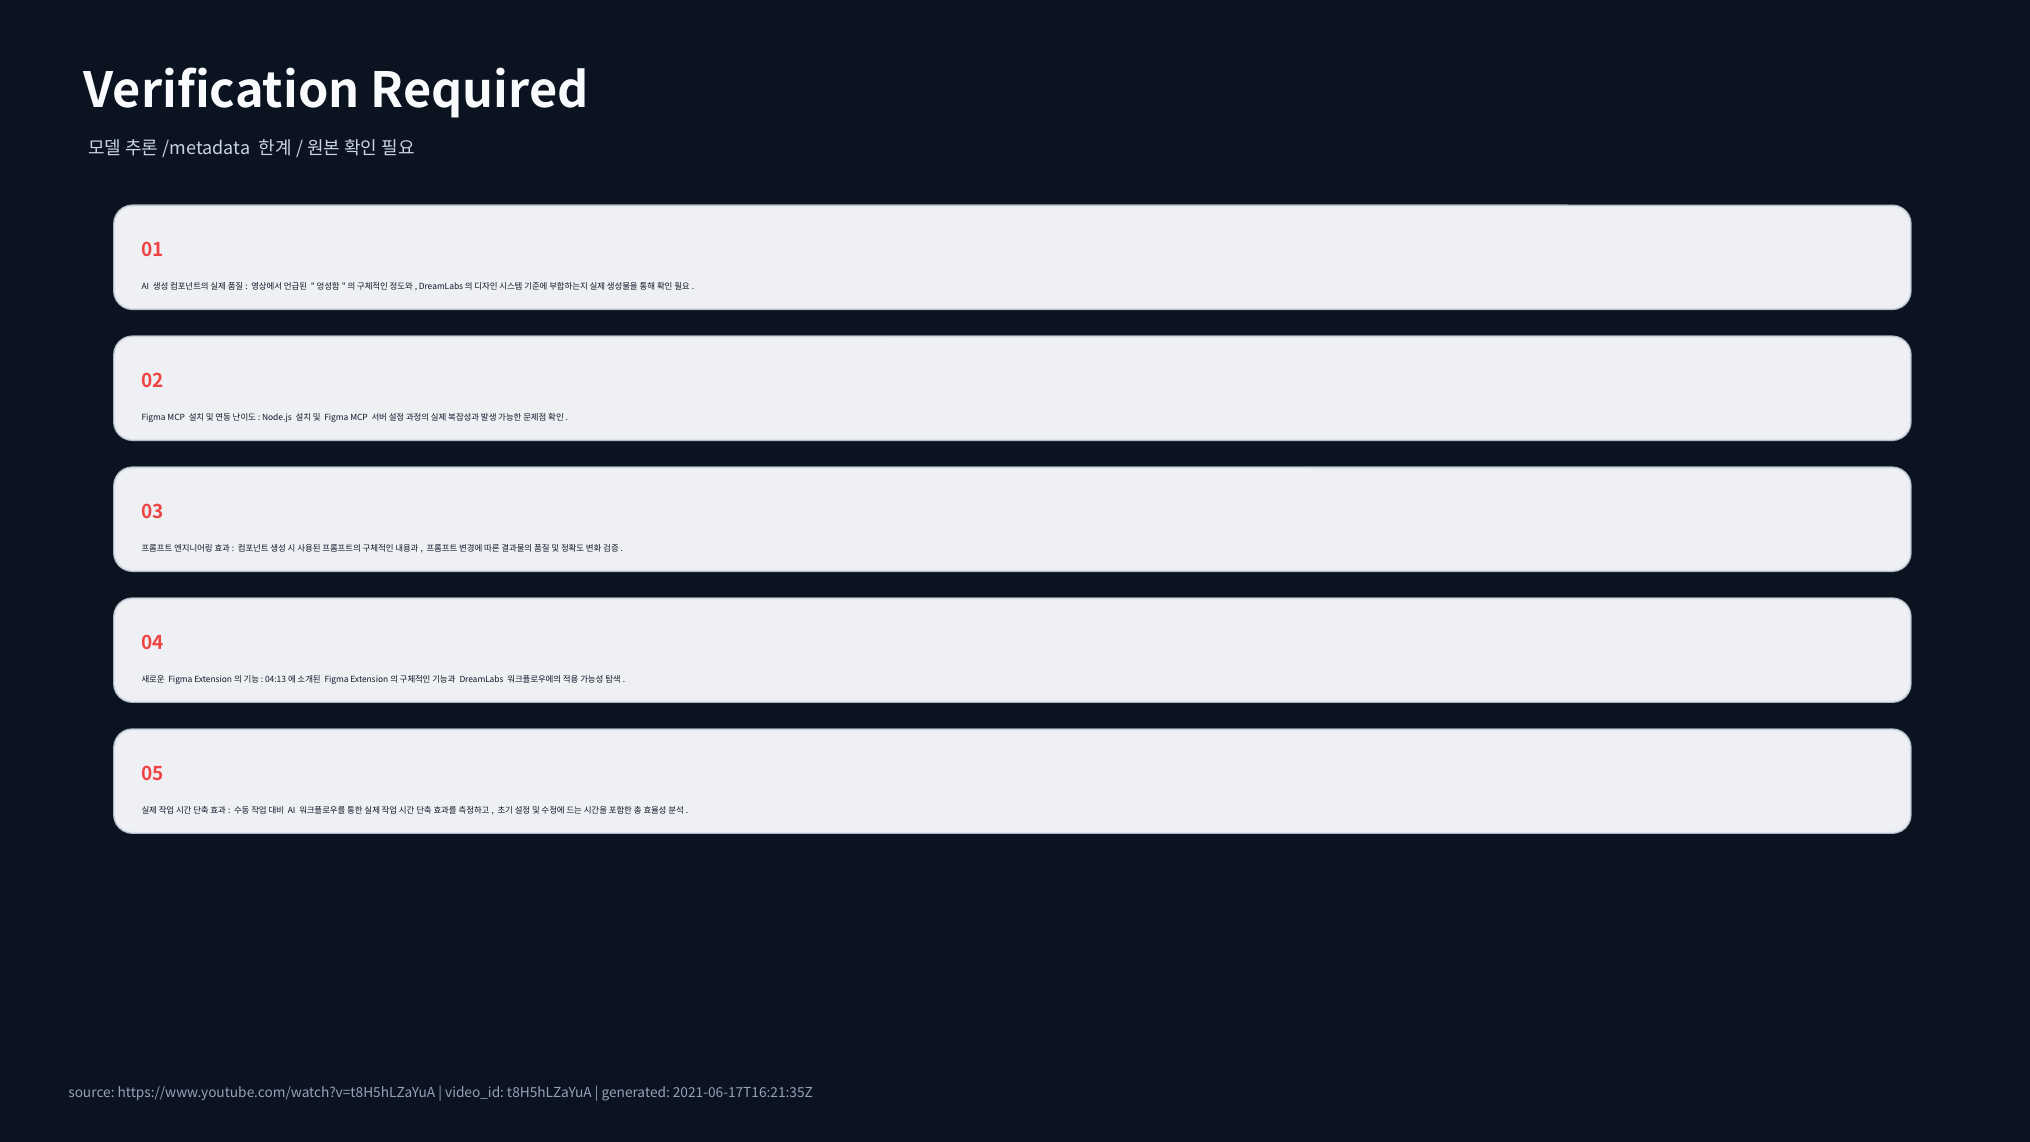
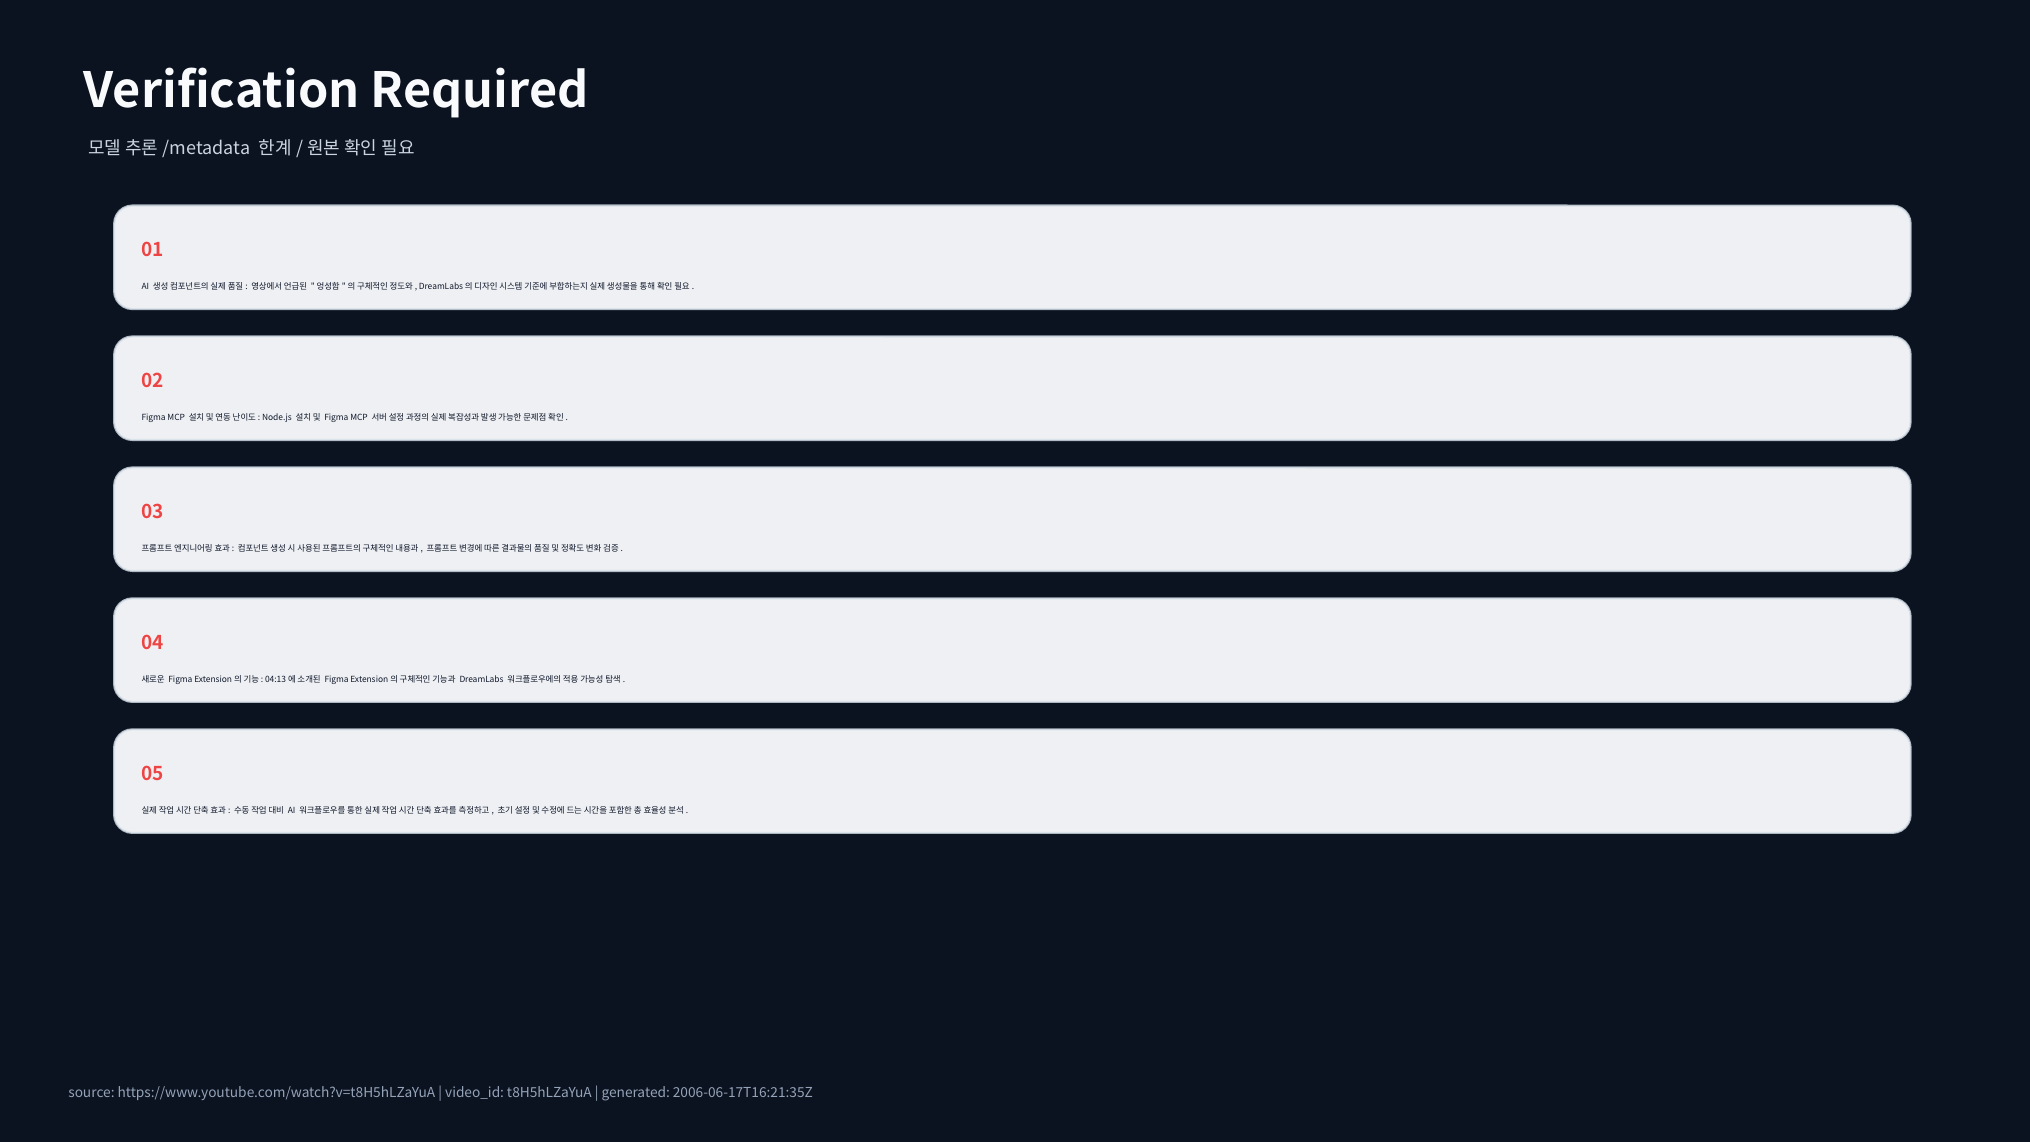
2021-06-17T16:21:35Z: 2021-06-17T16:21:35Z -> 2006-06-17T16:21:35Z
